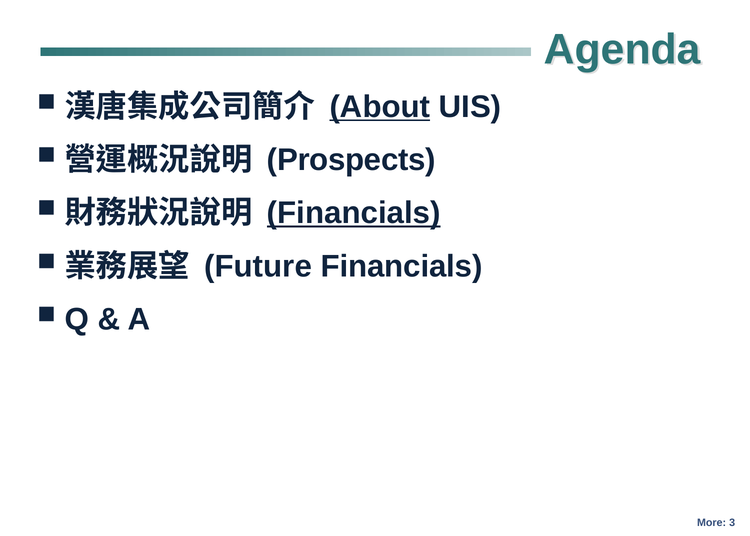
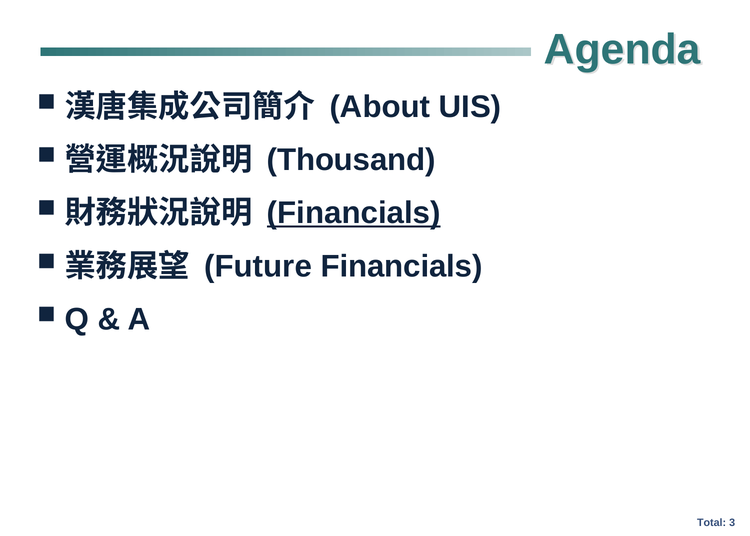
About underline: present -> none
Prospects: Prospects -> Thousand
More: More -> Total
